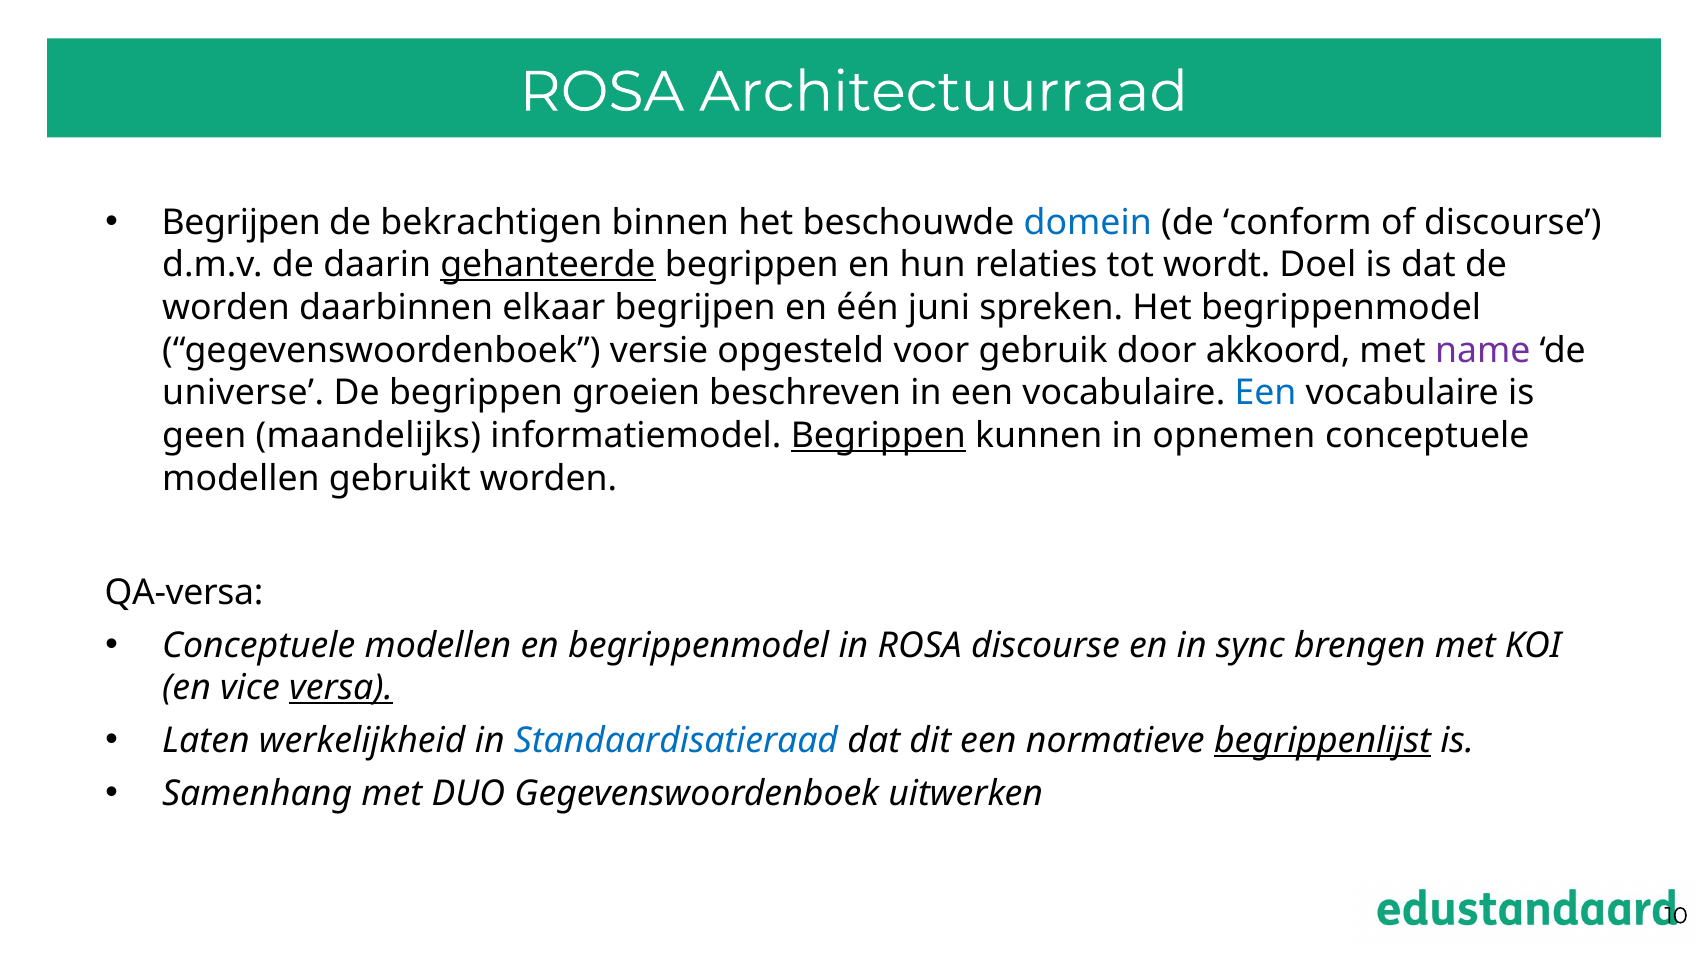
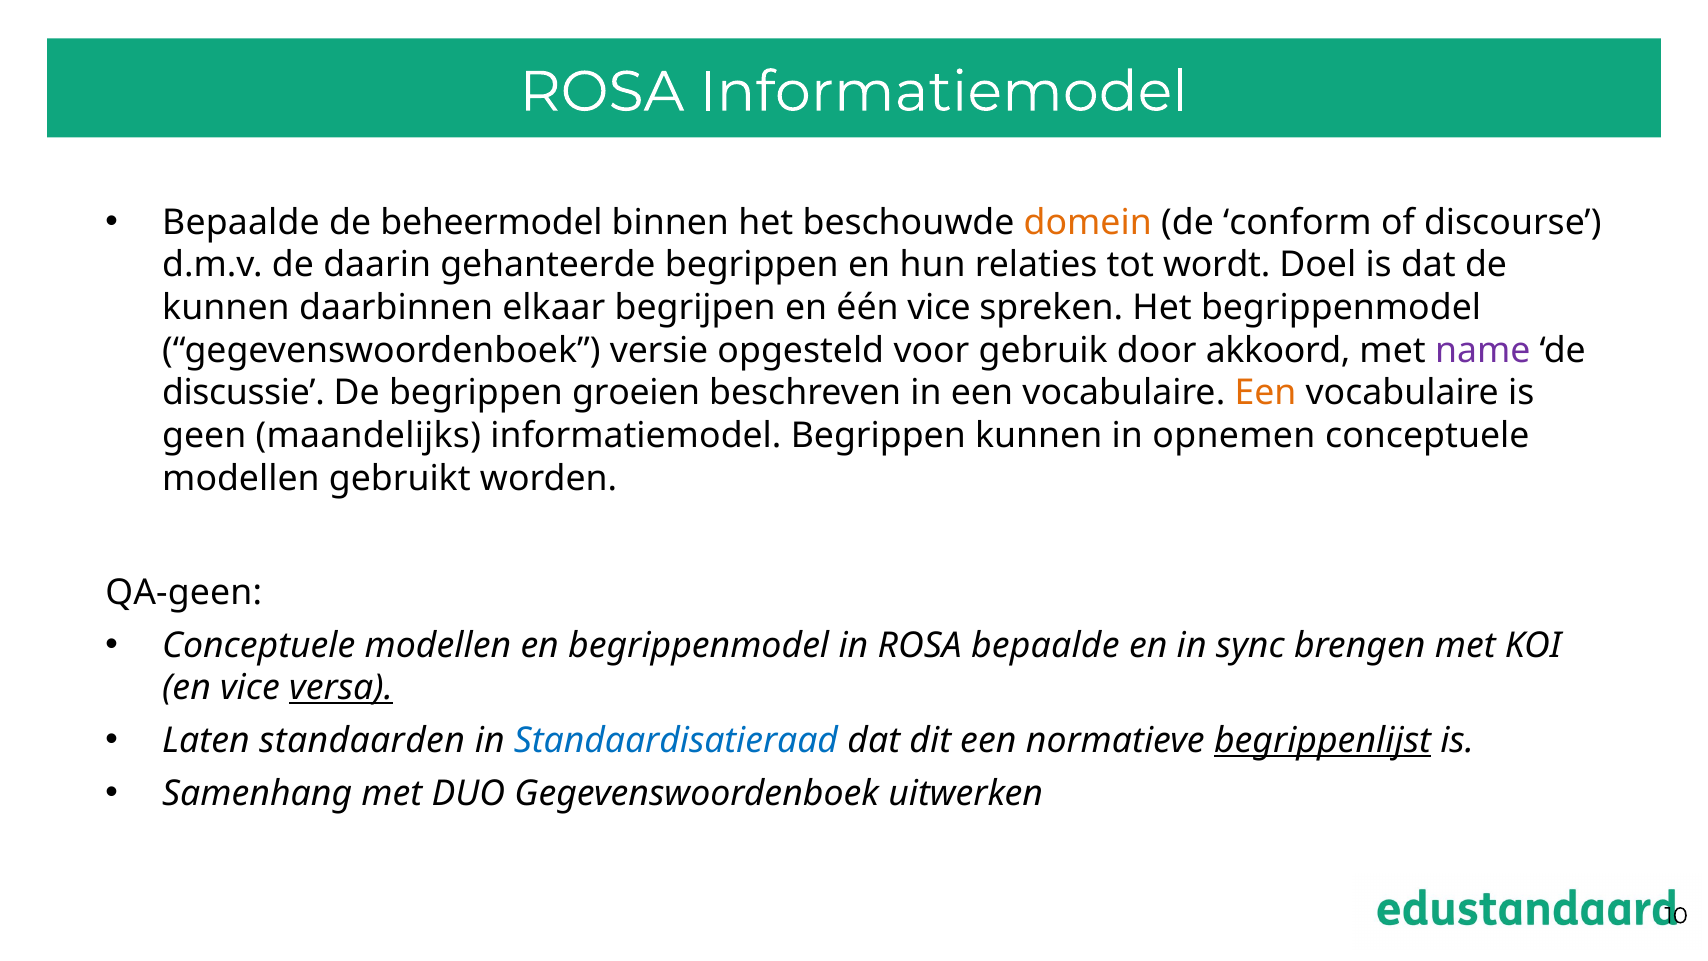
ROSA Architectuurraad: Architectuurraad -> Informatiemodel
Begrijpen at (241, 222): Begrijpen -> Bepaalde
bekrachtigen: bekrachtigen -> beheermodel
domein colour: blue -> orange
gehanteerde underline: present -> none
worden at (226, 308): worden -> kunnen
één juni: juni -> vice
universe: universe -> discussie
Een at (1265, 393) colour: blue -> orange
Begrippen at (878, 436) underline: present -> none
QA-versa: QA-versa -> QA-geen
ROSA discourse: discourse -> bepaalde
werkelijkheid: werkelijkheid -> standaarden
